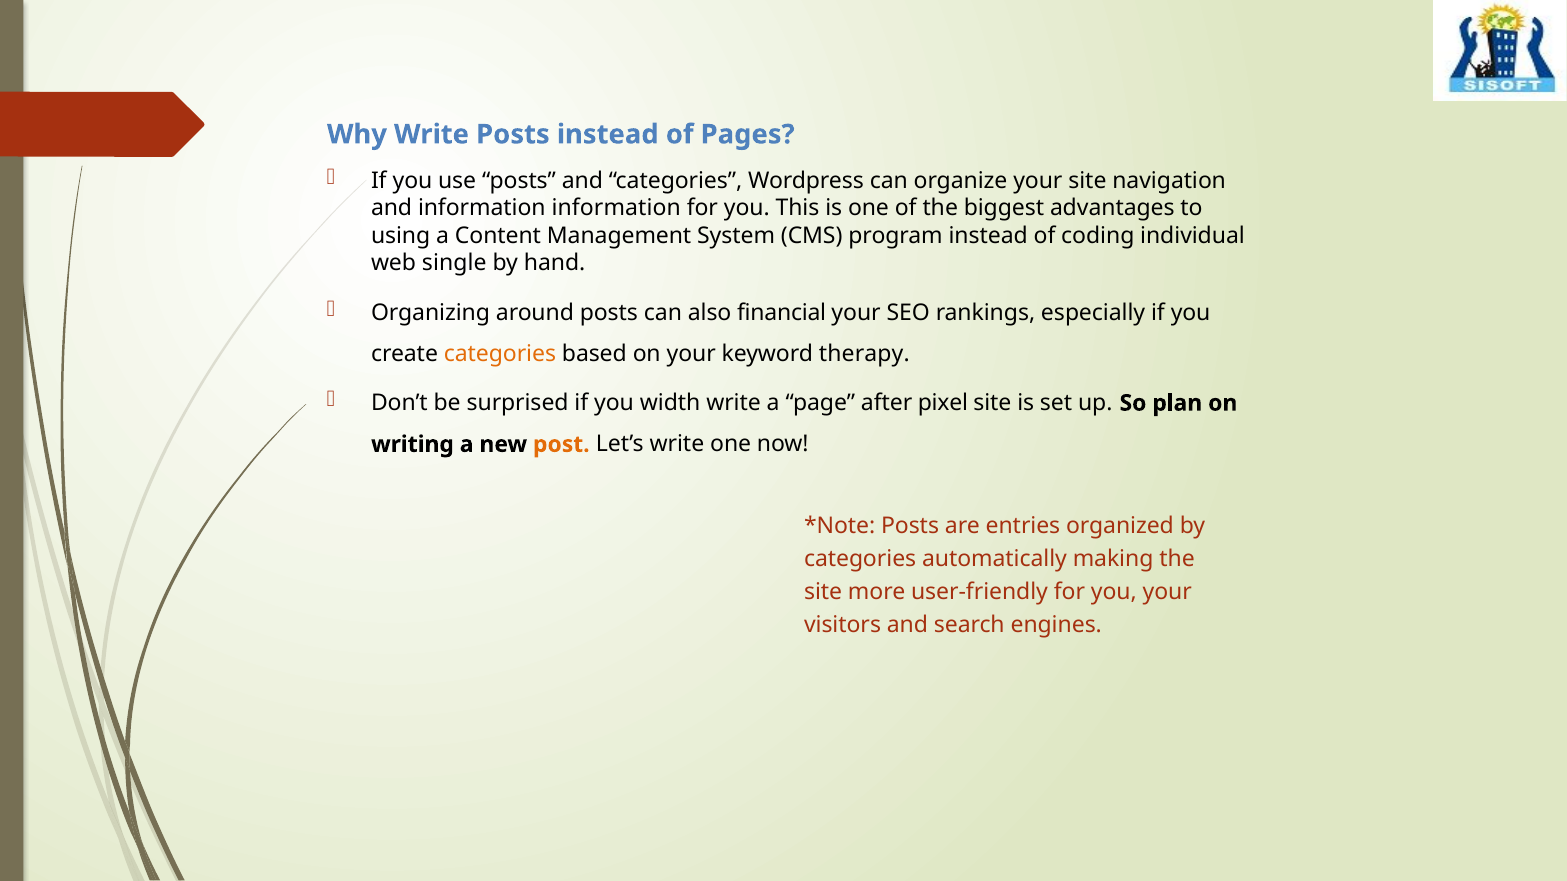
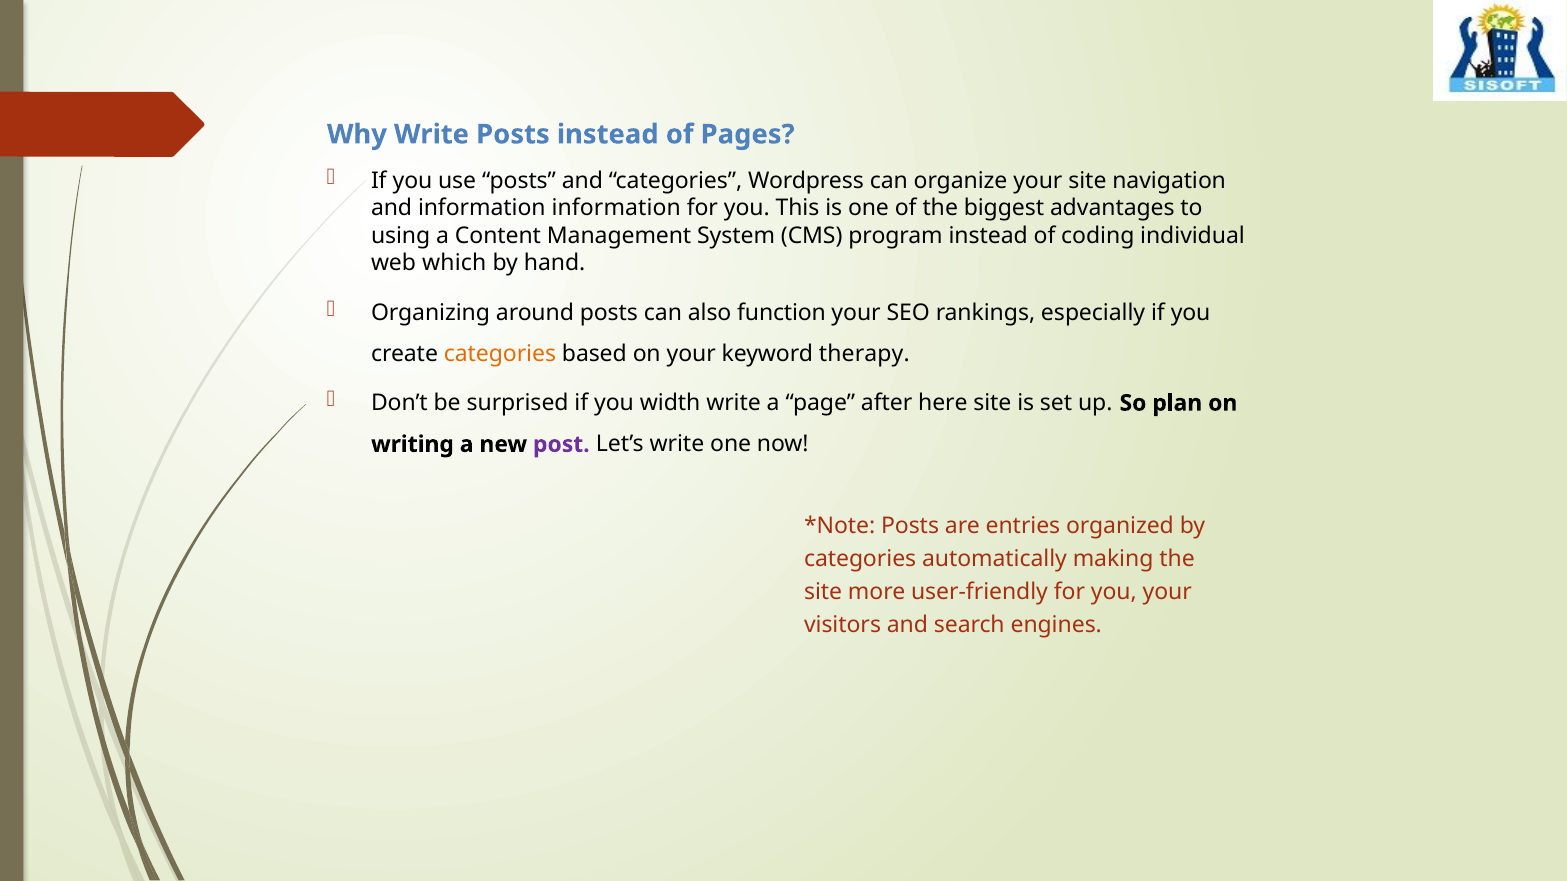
single: single -> which
financial: financial -> function
pixel: pixel -> here
post colour: orange -> purple
